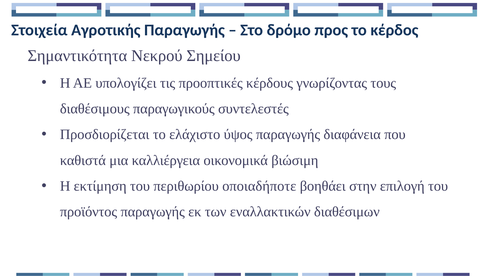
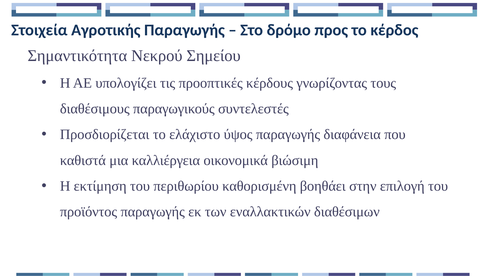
οποιαδήποτε: οποιαδήποτε -> καθορισμένη
